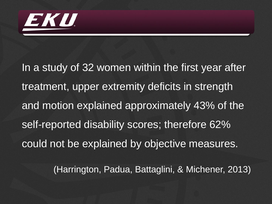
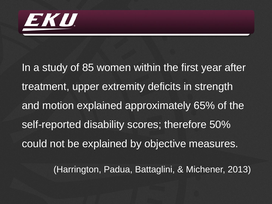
32: 32 -> 85
43%: 43% -> 65%
62%: 62% -> 50%
